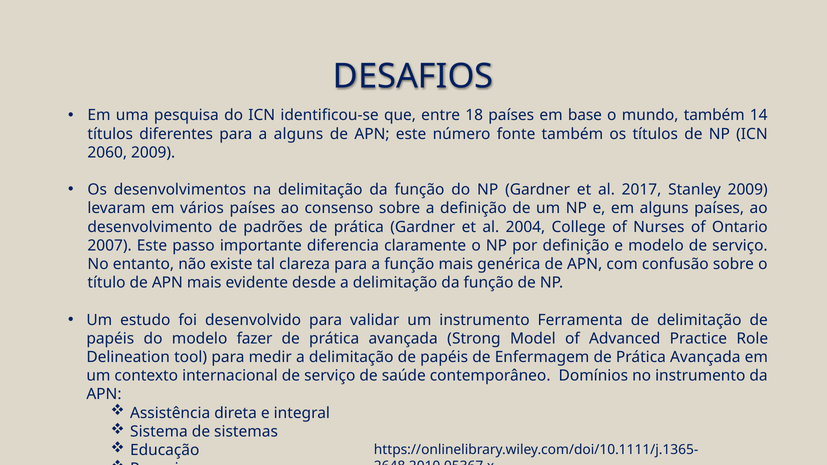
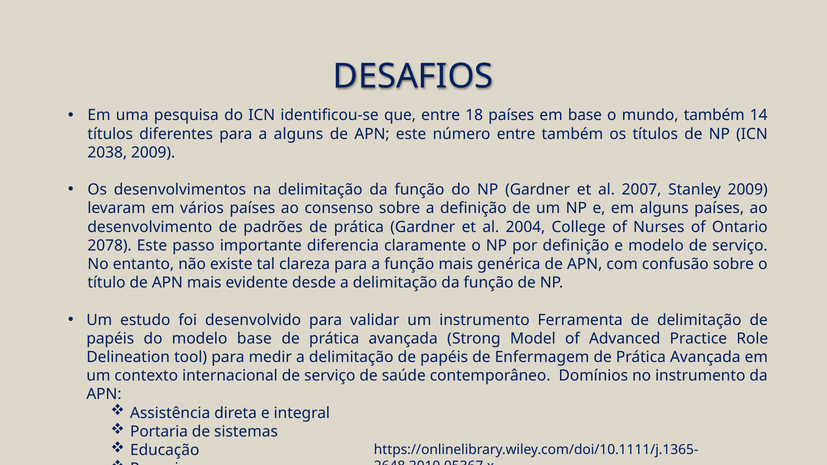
número fonte: fonte -> entre
2060: 2060 -> 2038
2017: 2017 -> 2007
2007: 2007 -> 2078
modelo fazer: fazer -> base
Sistema: Sistema -> Portaria
